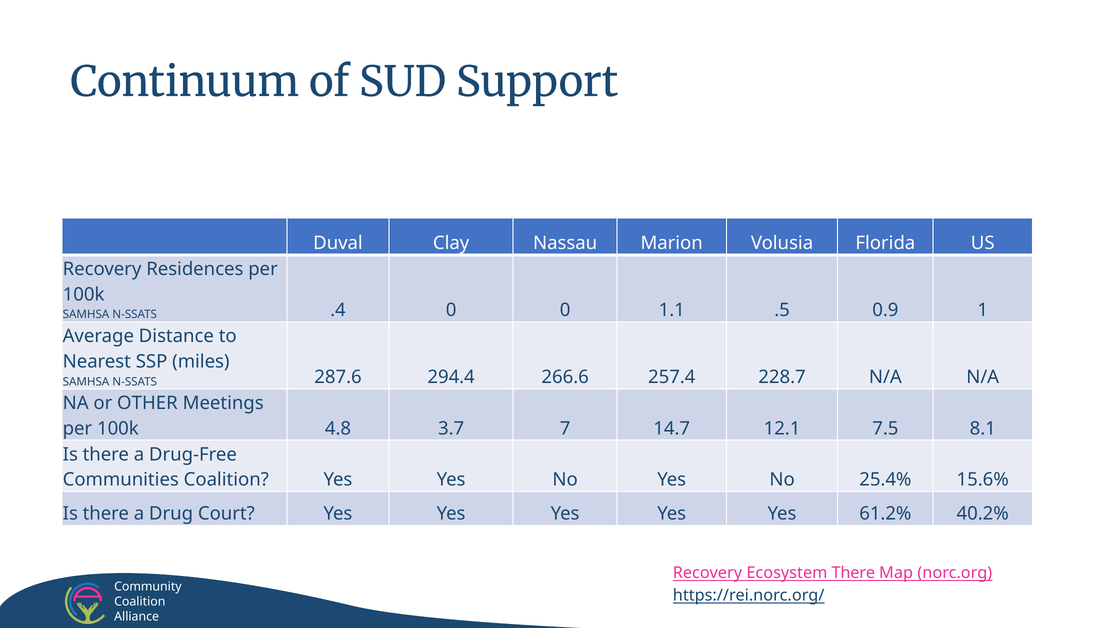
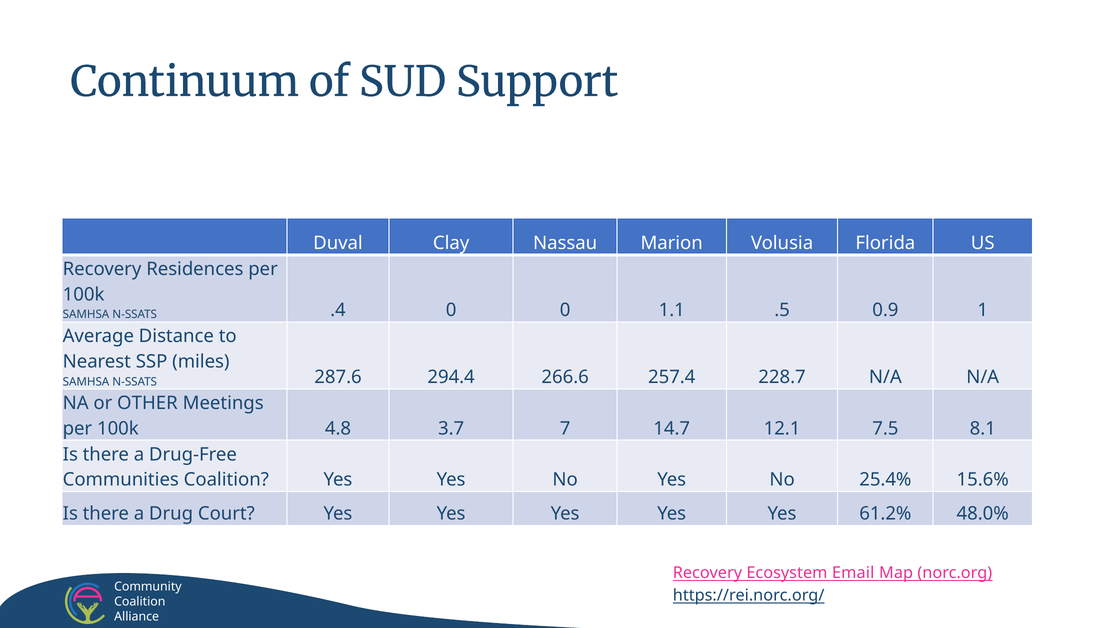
40.2%: 40.2% -> 48.0%
Ecosystem There: There -> Email
